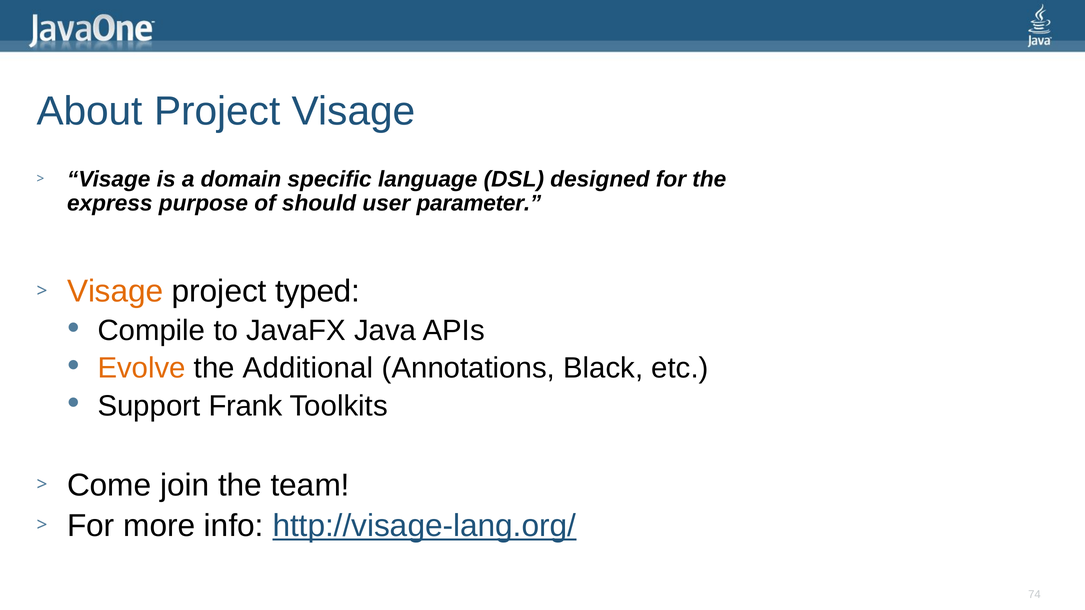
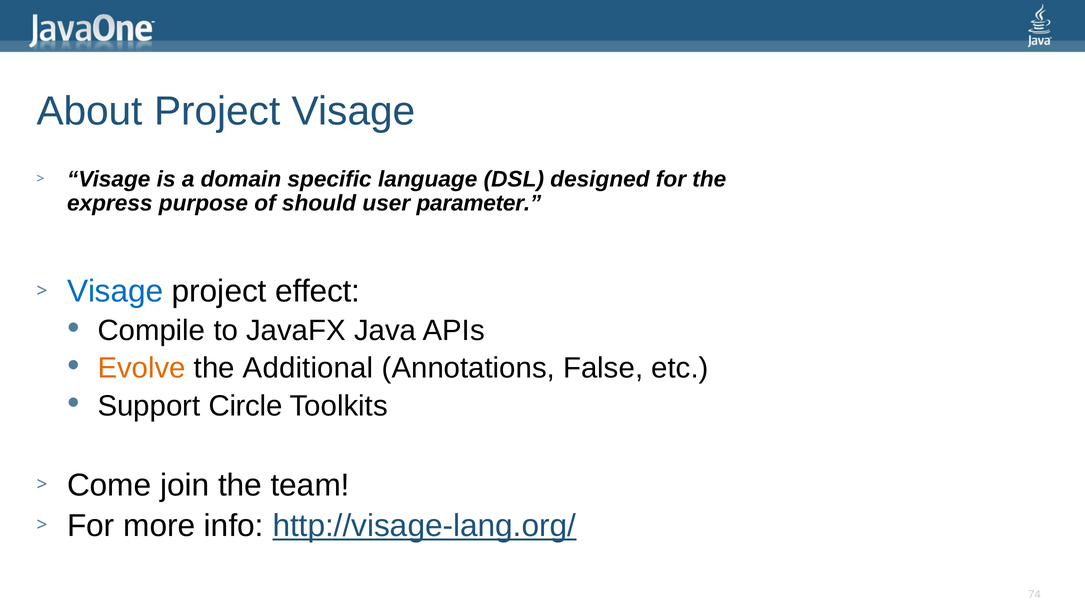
Visage at (115, 292) colour: orange -> blue
typed: typed -> effect
Black: Black -> False
Frank: Frank -> Circle
